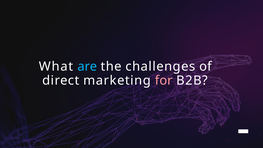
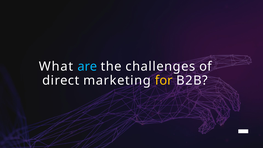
for colour: pink -> yellow
